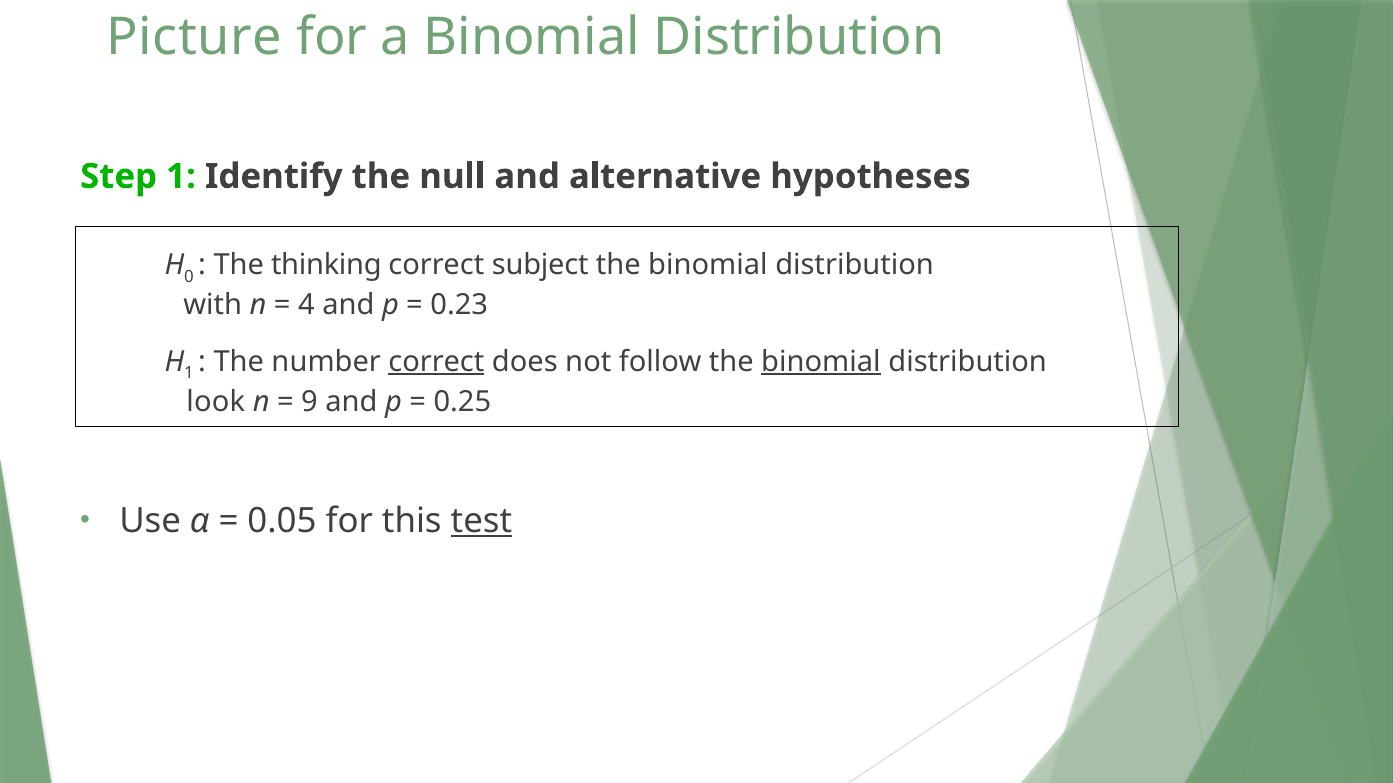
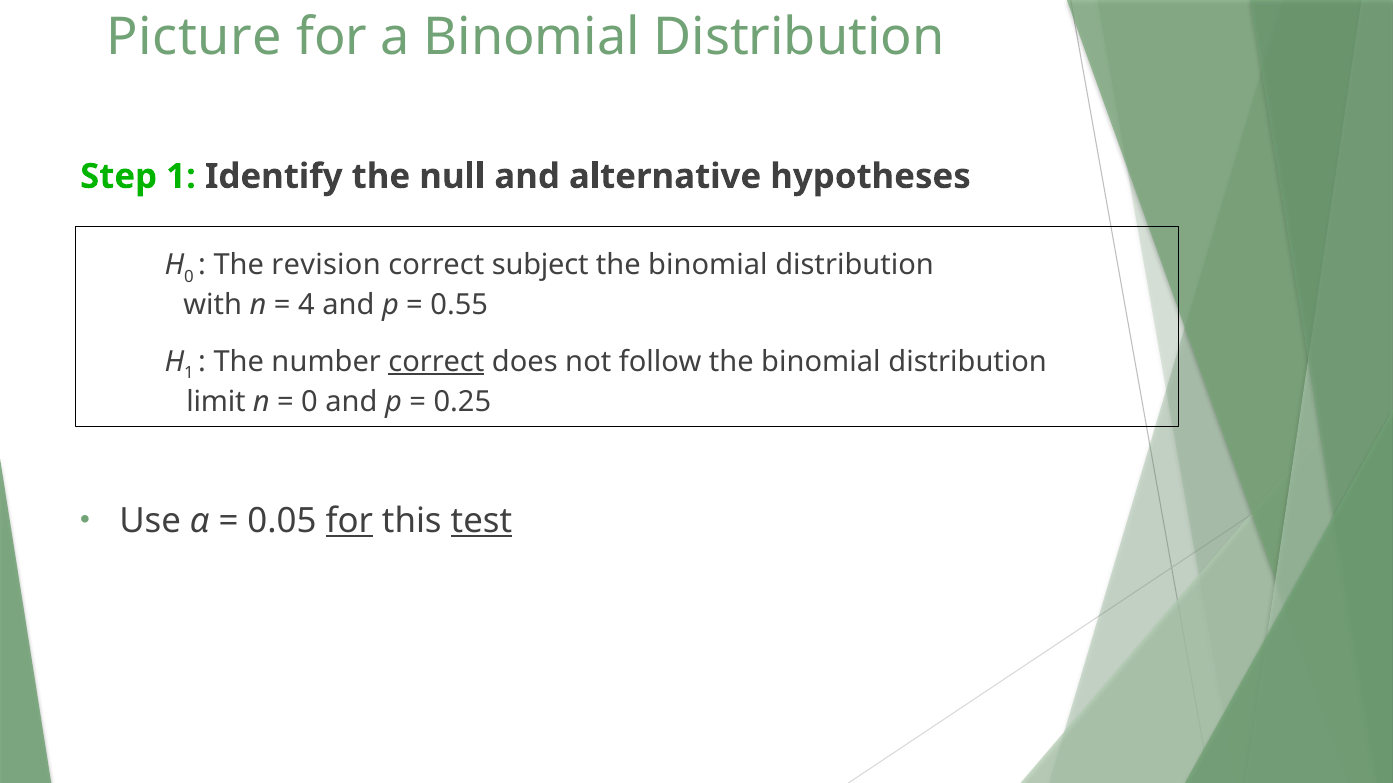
thinking: thinking -> revision
0.23: 0.23 -> 0.55
binomial at (821, 362) underline: present -> none
look: look -> limit
9 at (310, 402): 9 -> 0
for at (349, 522) underline: none -> present
